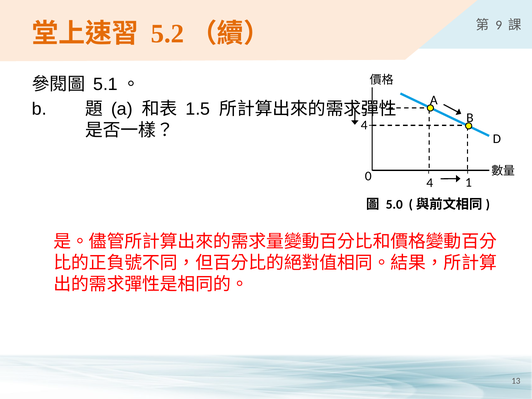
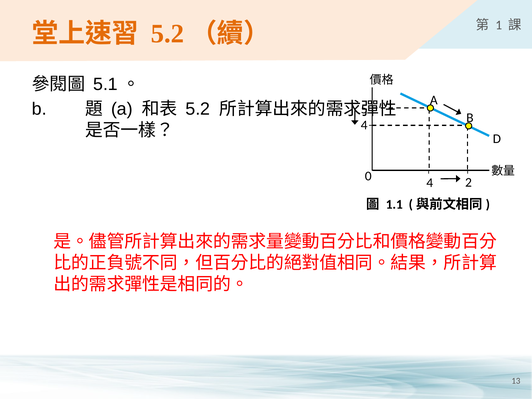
9: 9 -> 1
1.5 at (198, 109): 1.5 -> 5.2
1: 1 -> 2
5.0: 5.0 -> 1.1
